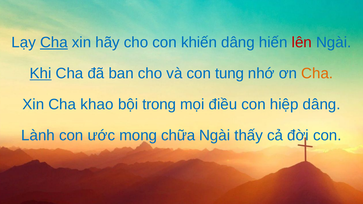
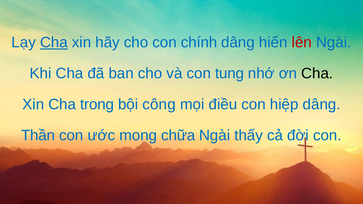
khiến: khiến -> chính
Khi underline: present -> none
Cha at (317, 73) colour: orange -> black
khao: khao -> trong
trong: trong -> công
Lành: Lành -> Thần
